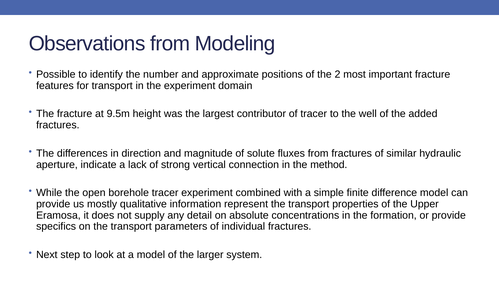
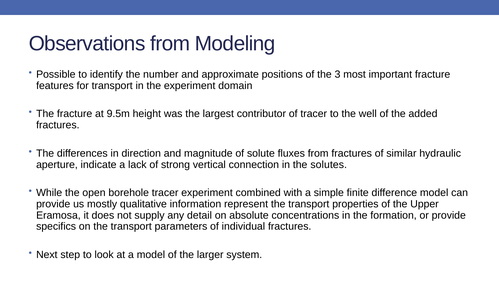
2: 2 -> 3
method: method -> solutes
